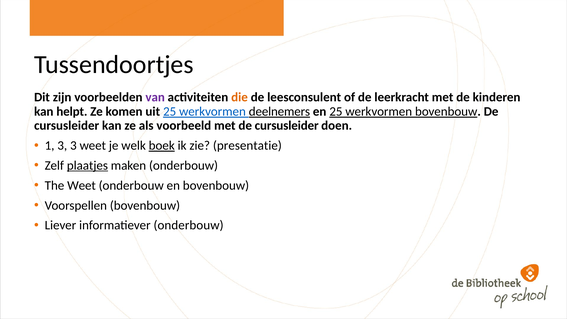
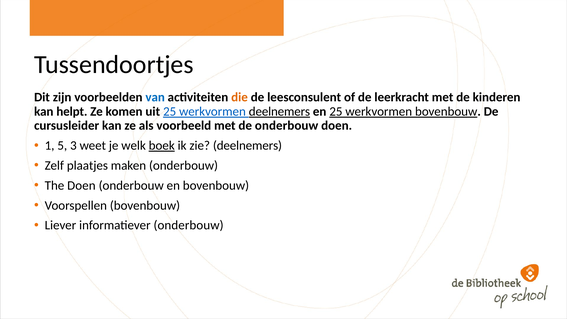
van colour: purple -> blue
met de cursusleider: cursusleider -> onderbouw
1 3: 3 -> 5
zie presentatie: presentatie -> deelnemers
plaatjes underline: present -> none
The Weet: Weet -> Doen
